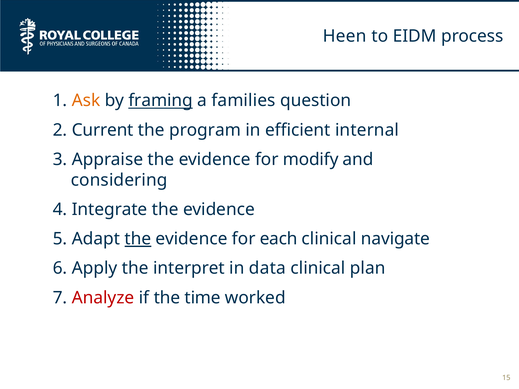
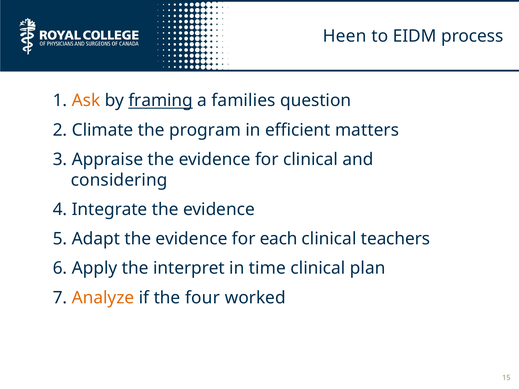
Current: Current -> Climate
internal: internal -> matters
for modify: modify -> clinical
the at (138, 239) underline: present -> none
navigate: navigate -> teachers
data: data -> time
Analyze colour: red -> orange
time: time -> four
